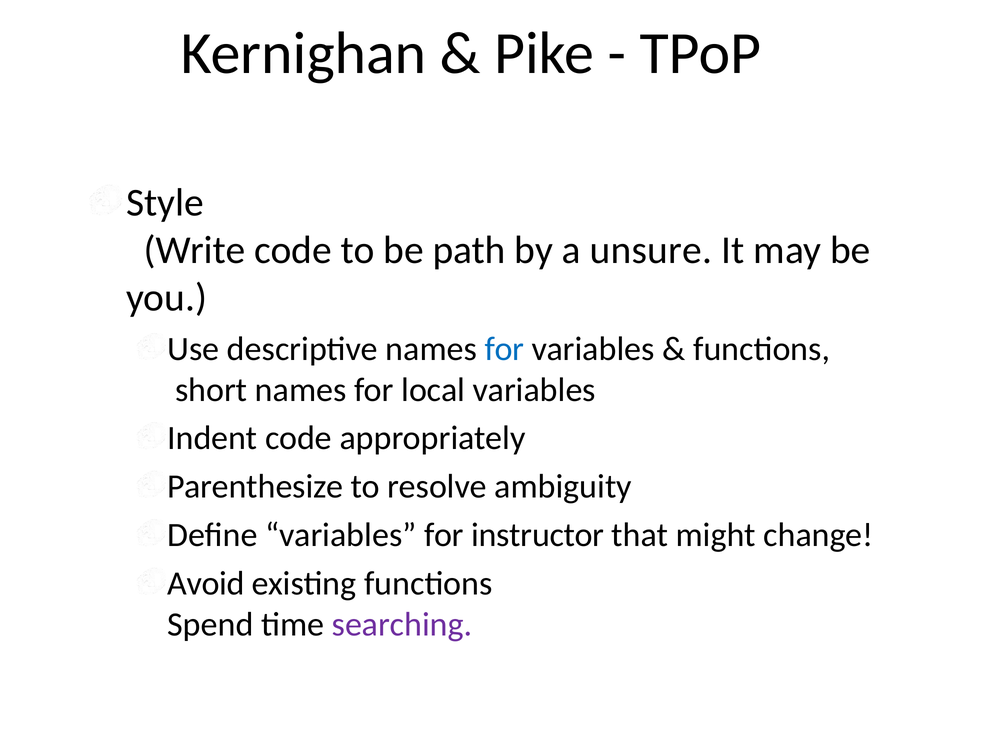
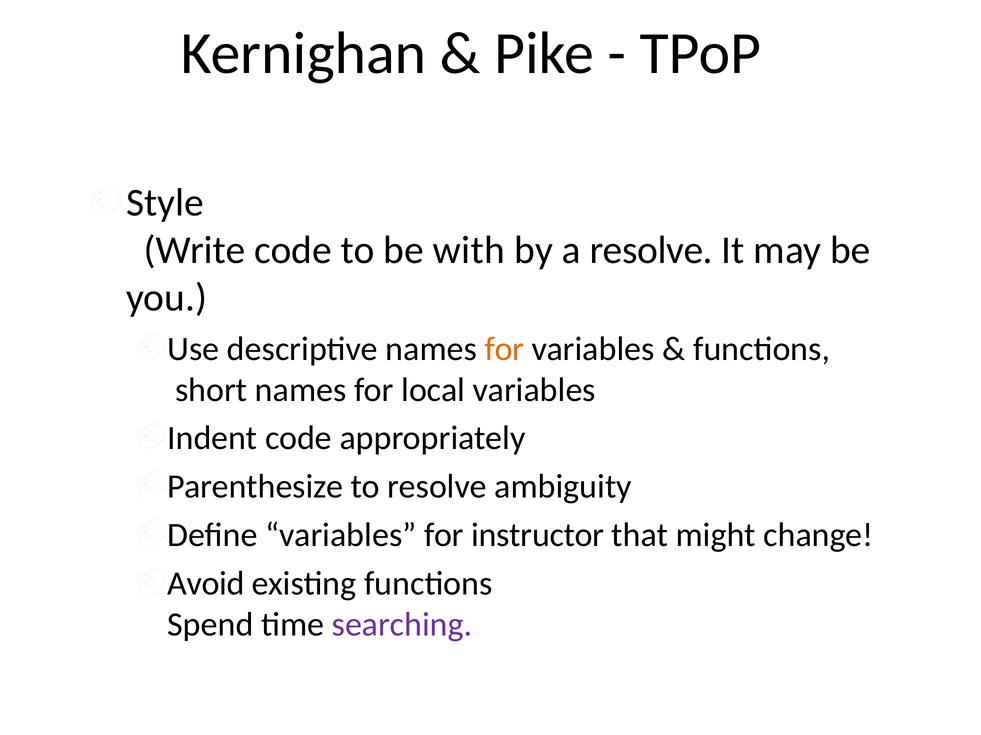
path: path -> with
a unsure: unsure -> resolve
for at (504, 349) colour: blue -> orange
